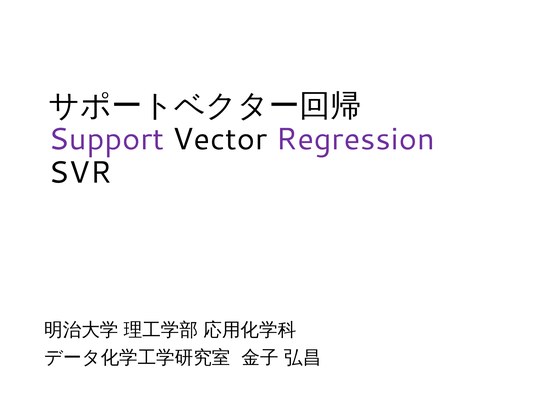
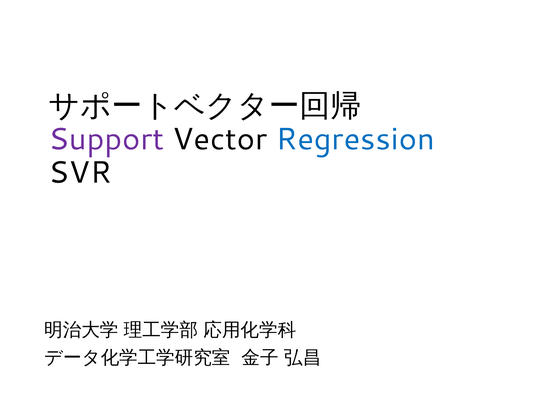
Regression colour: purple -> blue
